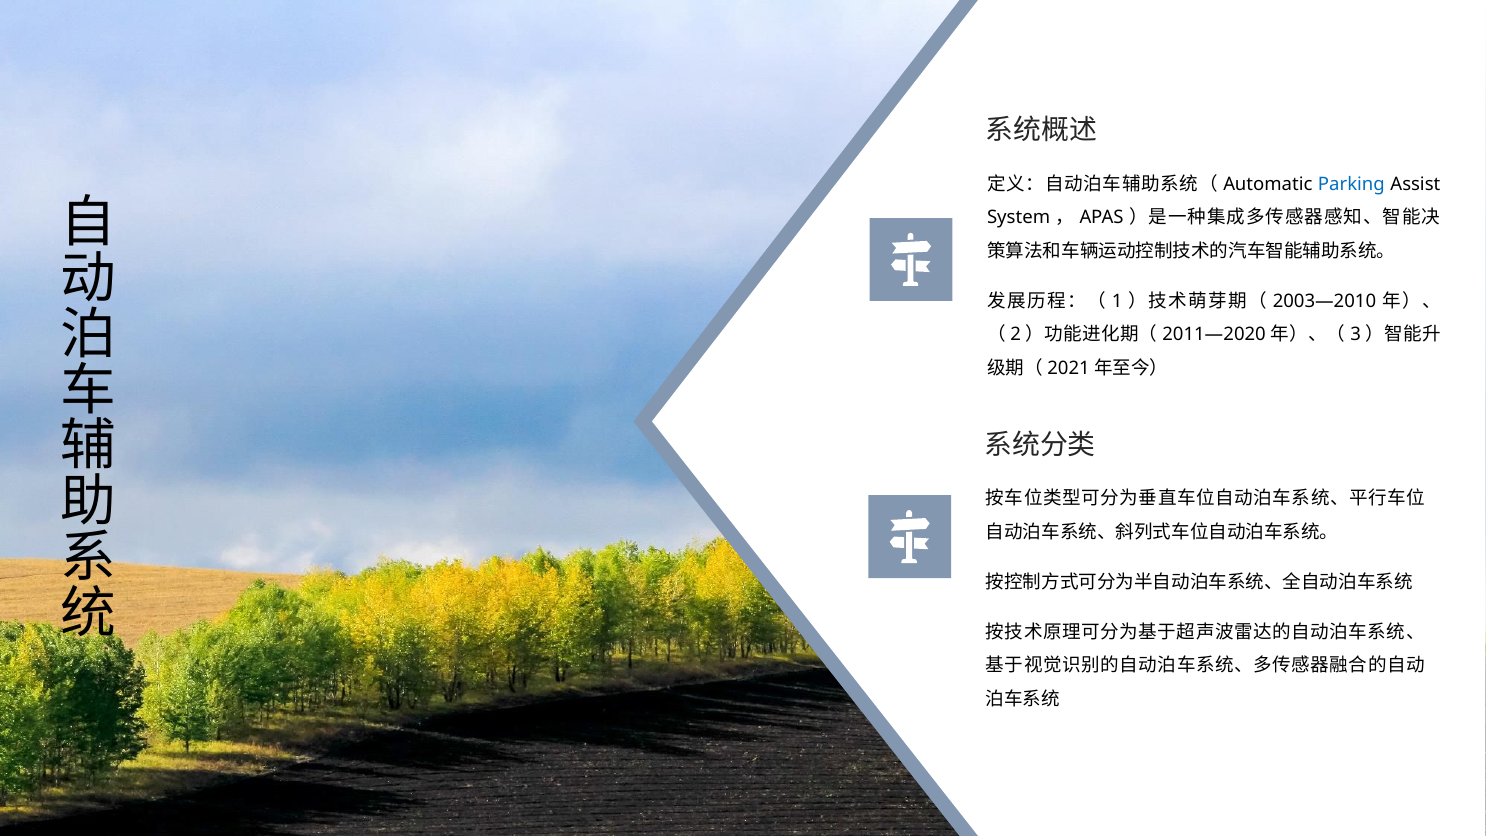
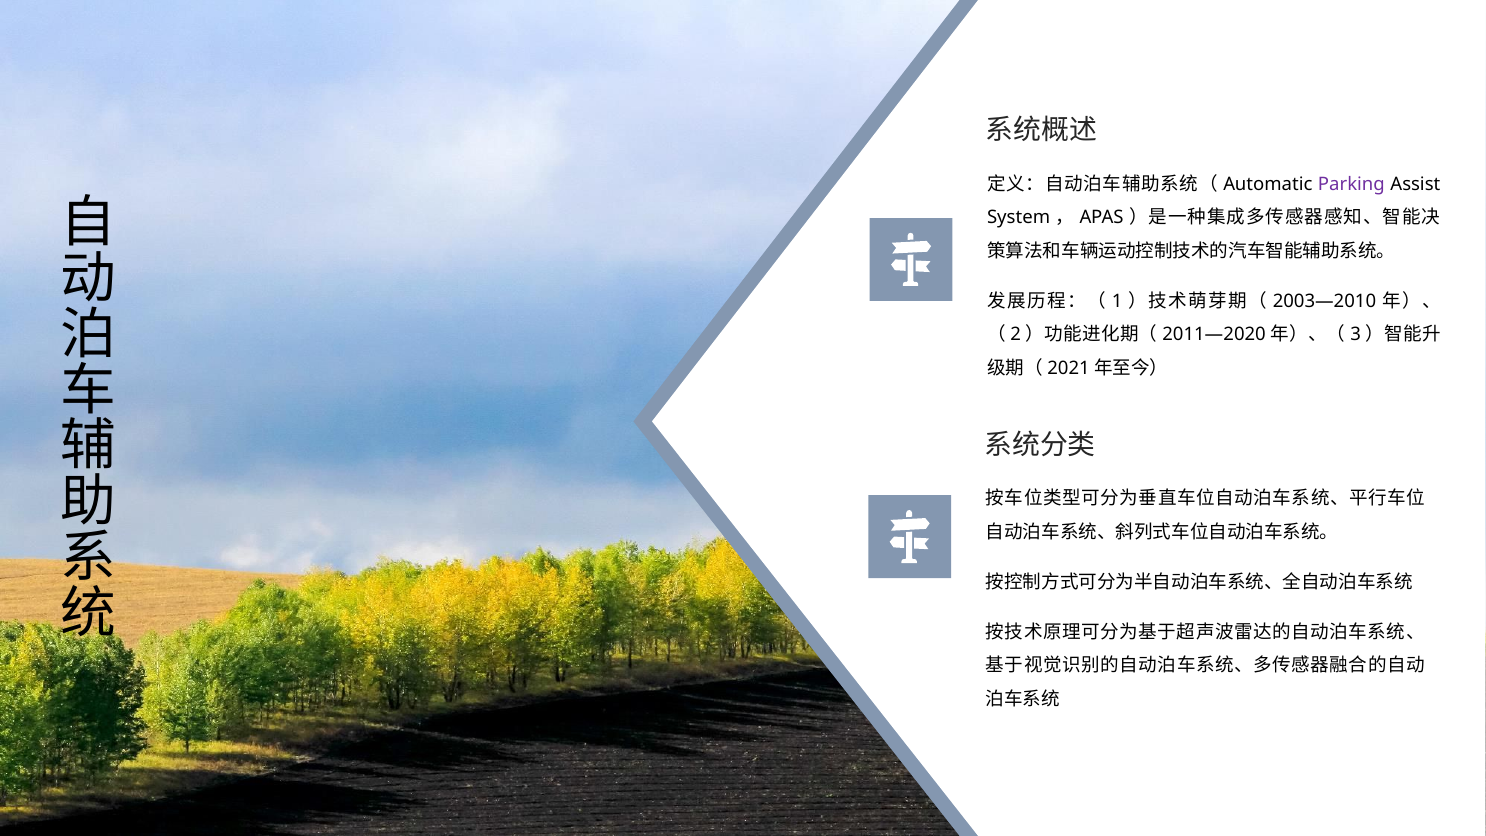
Parking colour: blue -> purple
